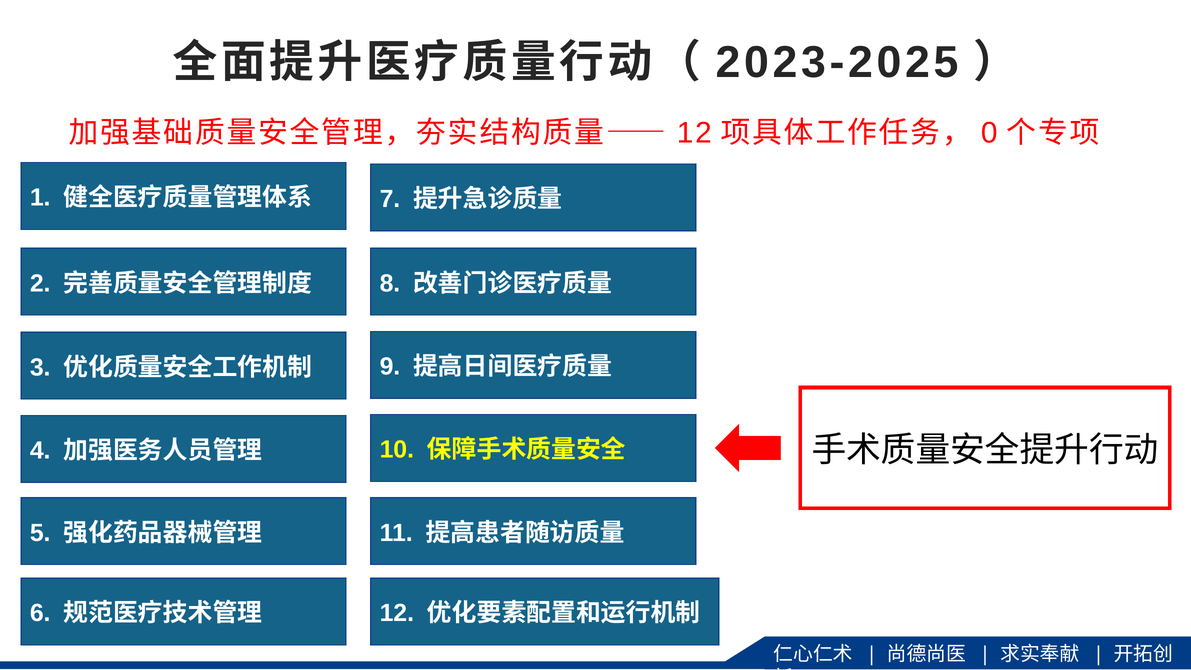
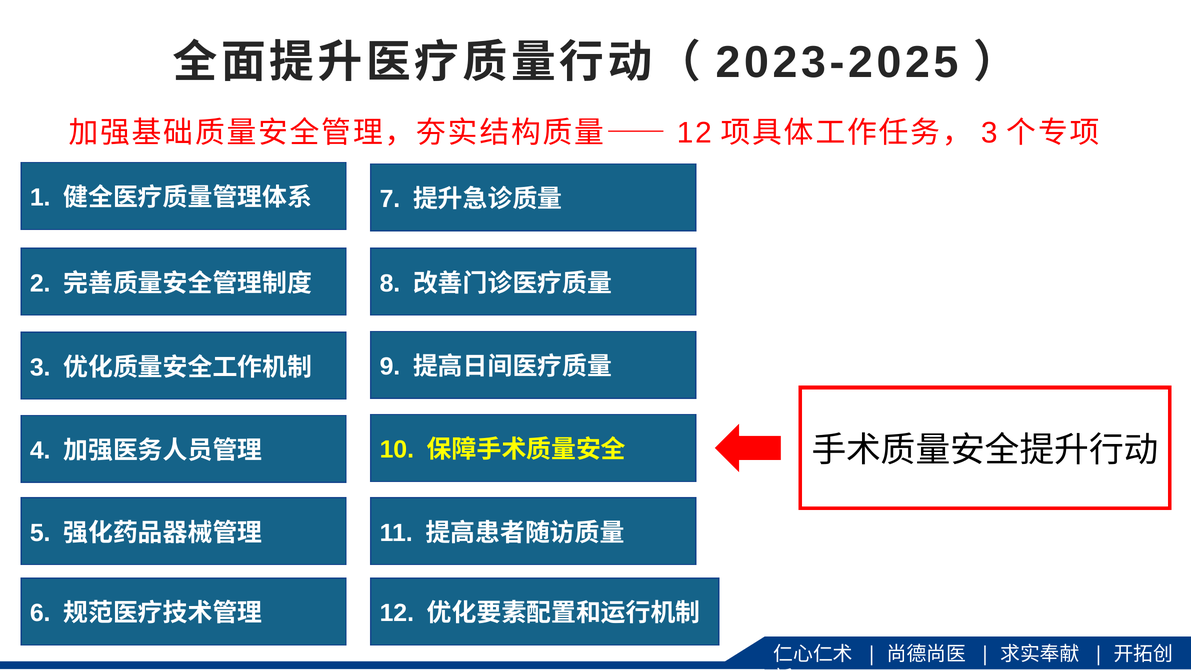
0 at (989, 133): 0 -> 3
